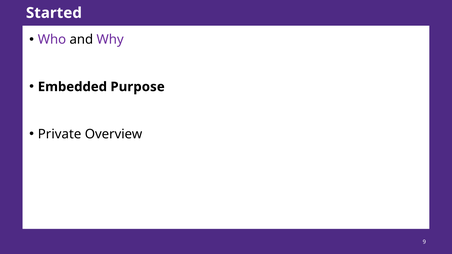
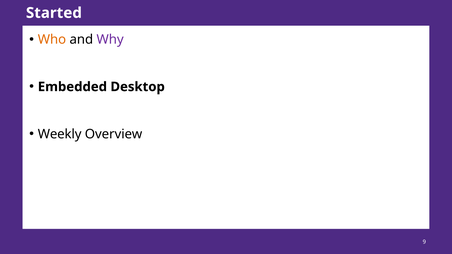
Who colour: purple -> orange
Purpose: Purpose -> Desktop
Private: Private -> Weekly
